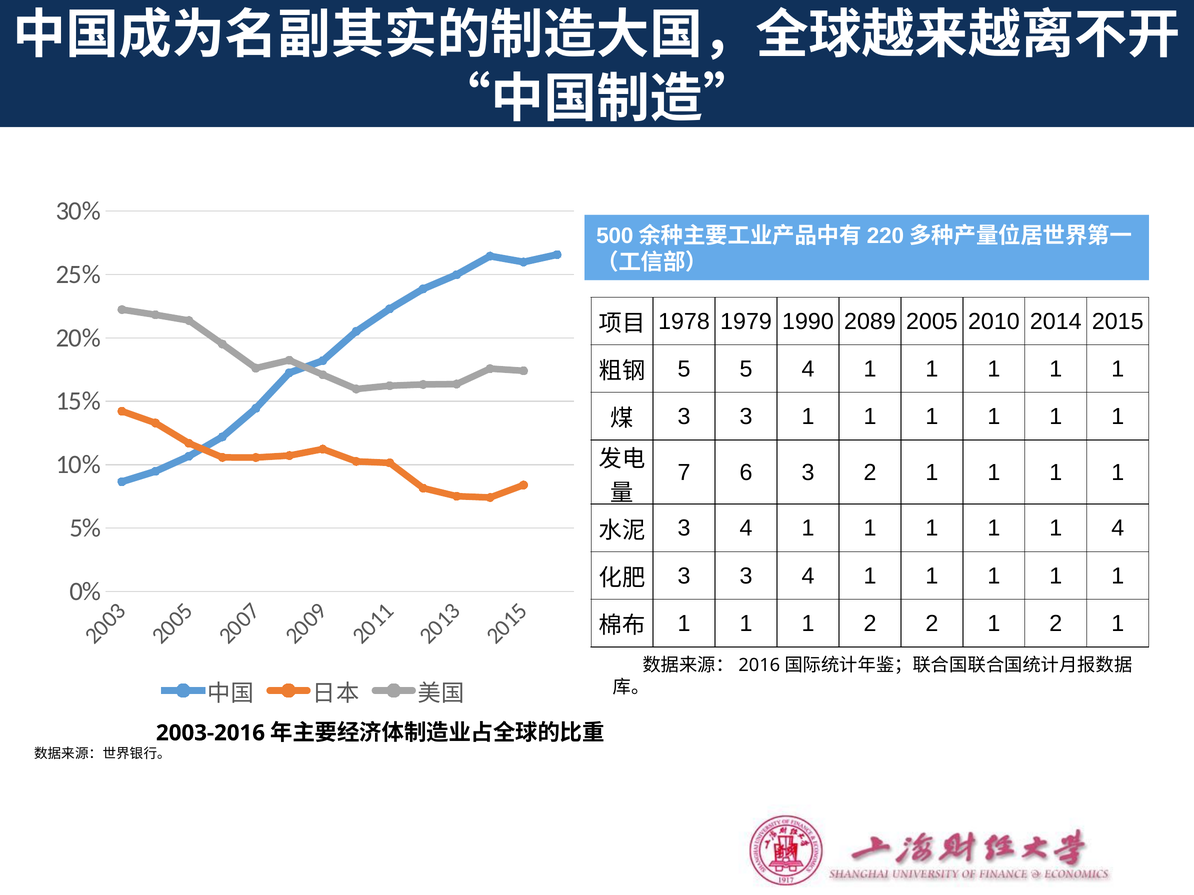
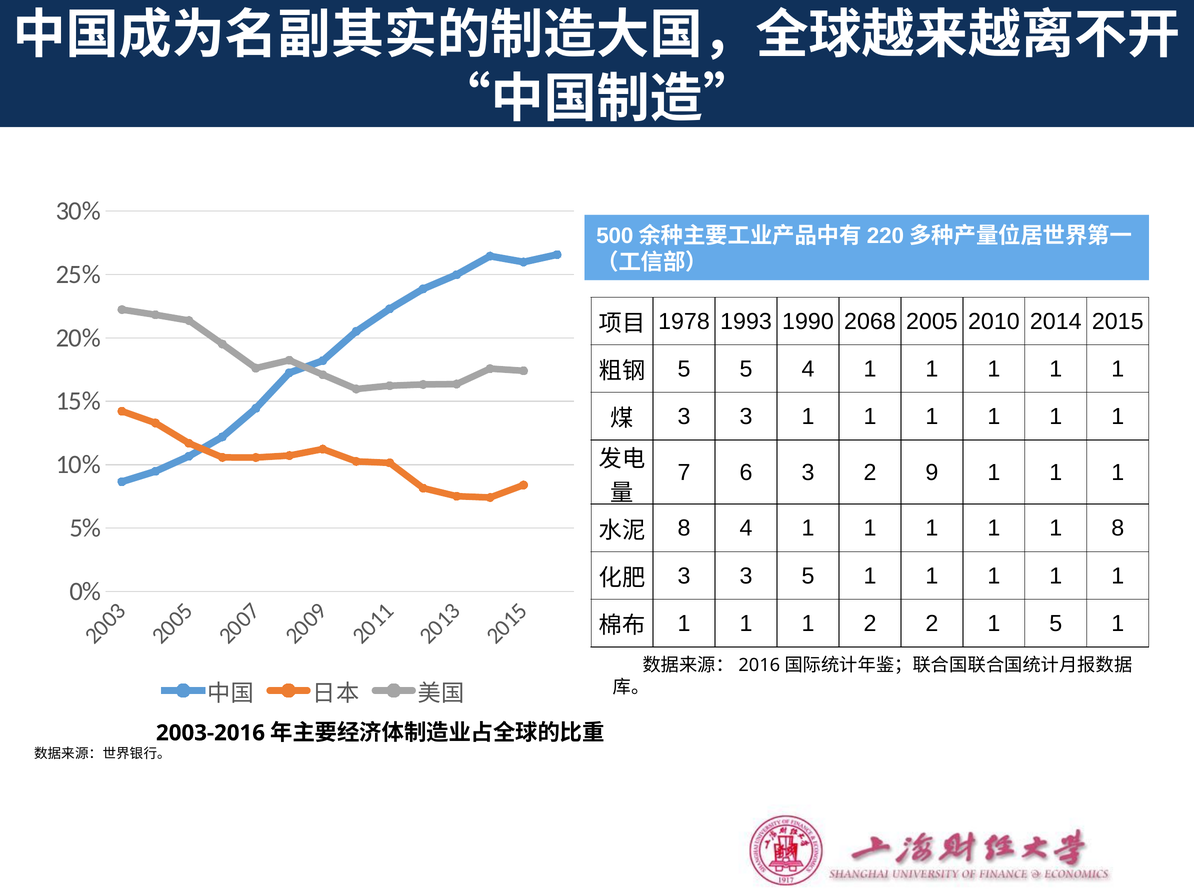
1979: 1979 -> 1993
2089: 2089 -> 2068
3 2 1: 1 -> 9
3 at (684, 529): 3 -> 8
1 4: 4 -> 8
3 3 4: 4 -> 5
2 1 2: 2 -> 5
